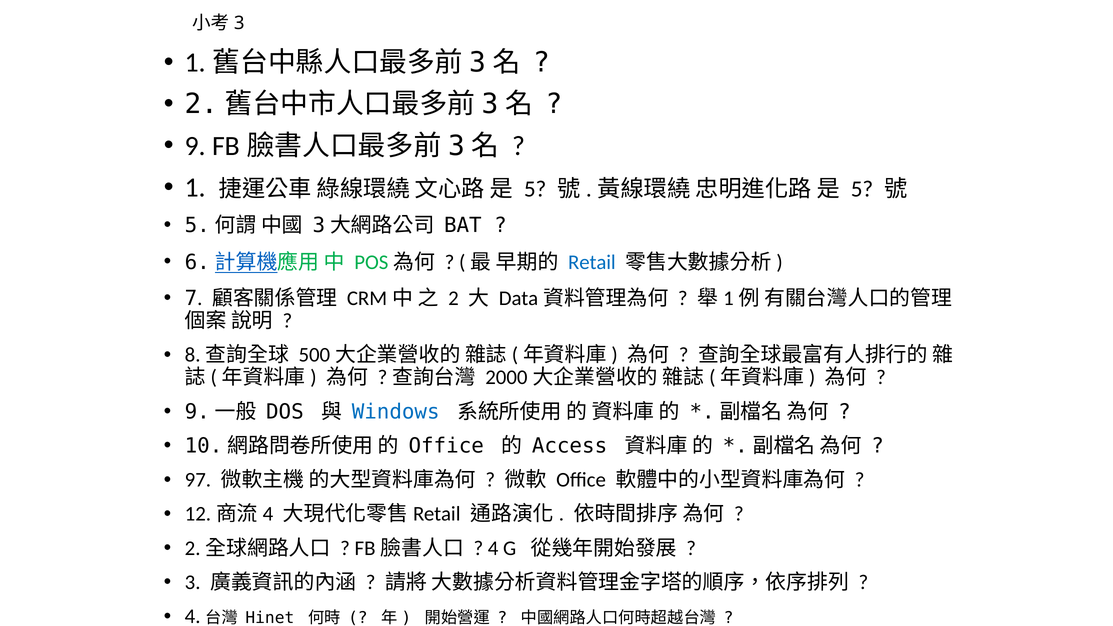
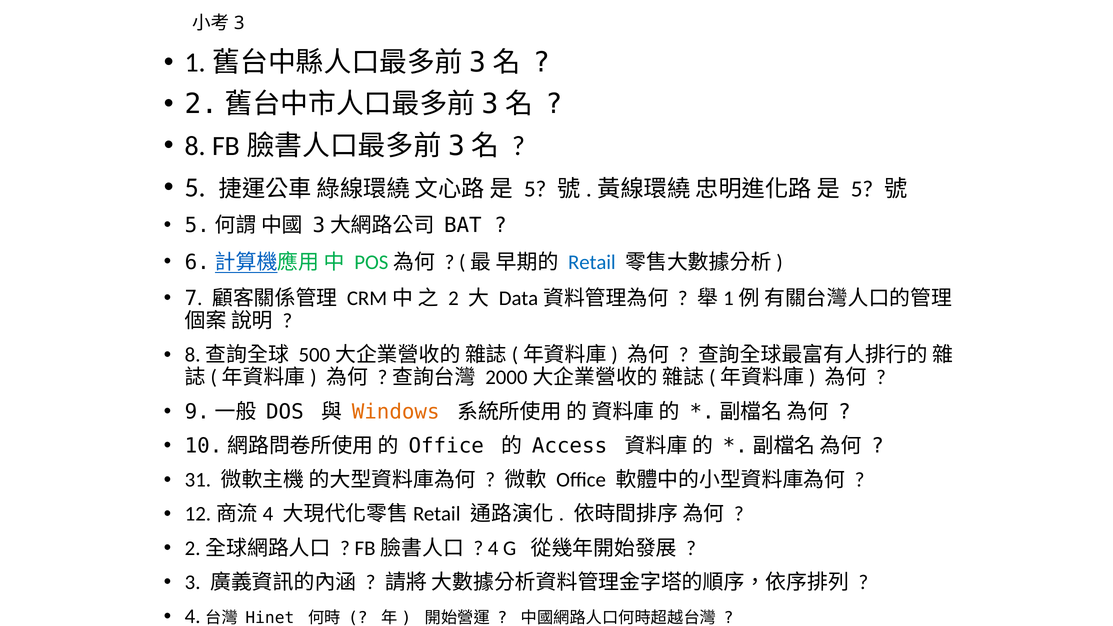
9: 9 -> 8
1 at (195, 187): 1 -> 5
Windows colour: blue -> orange
97: 97 -> 31
